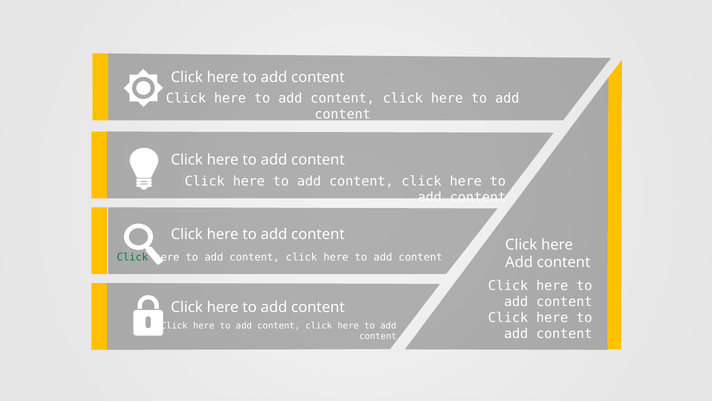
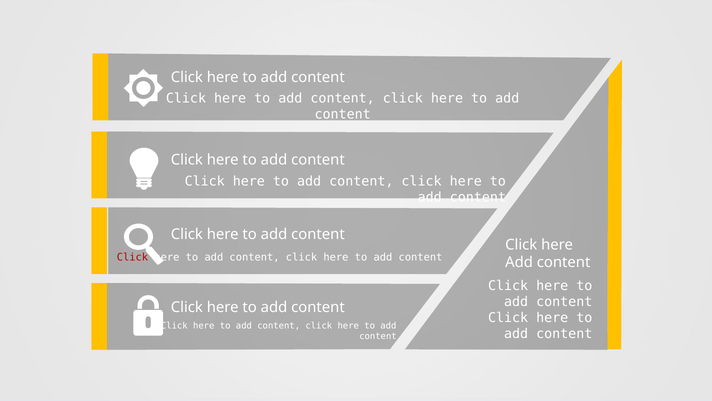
Click at (132, 257) colour: green -> red
